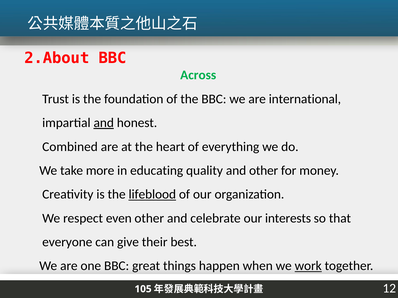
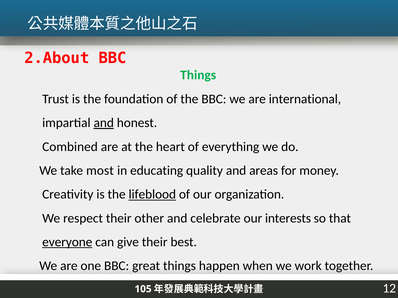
Across at (198, 75): Across -> Things
more: more -> most
and other: other -> areas
respect even: even -> their
everyone underline: none -> present
work underline: present -> none
